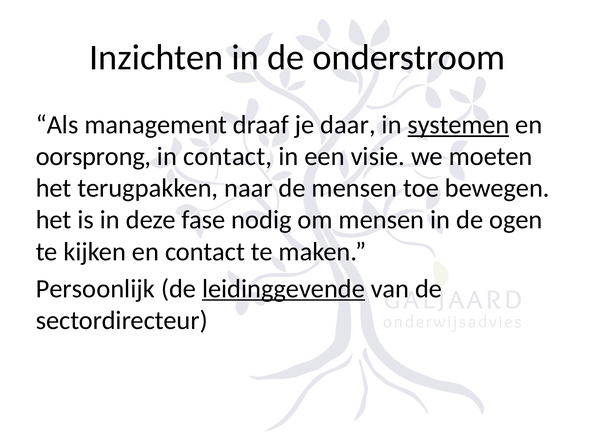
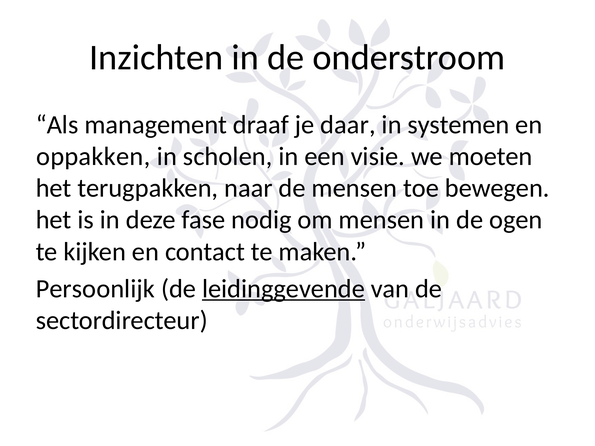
systemen underline: present -> none
oorsprong: oorsprong -> oppakken
in contact: contact -> scholen
